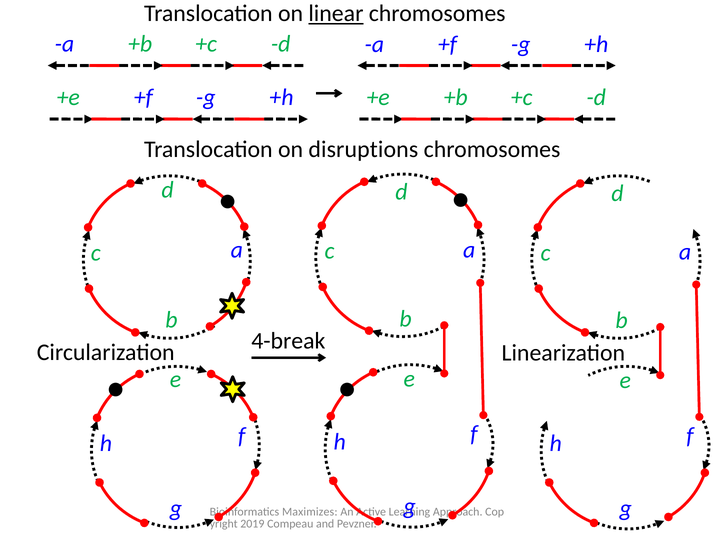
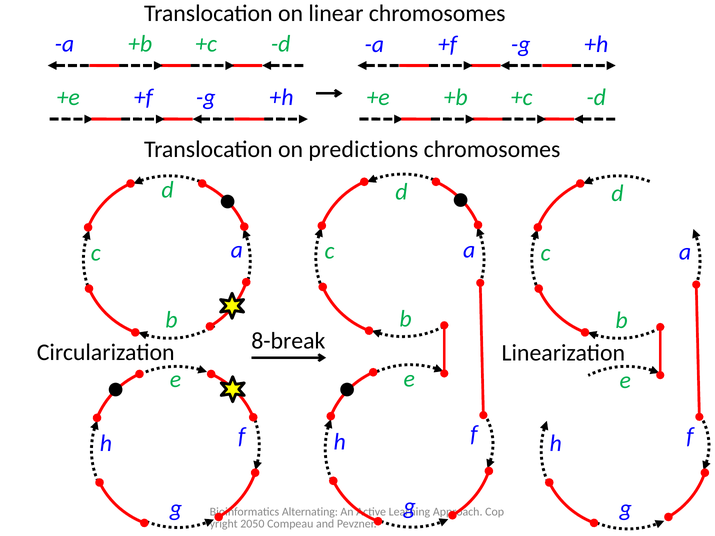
linear underline: present -> none
disruptions: disruptions -> predictions
4-break: 4-break -> 8-break
Maximizes: Maximizes -> Alternating
2019: 2019 -> 2050
